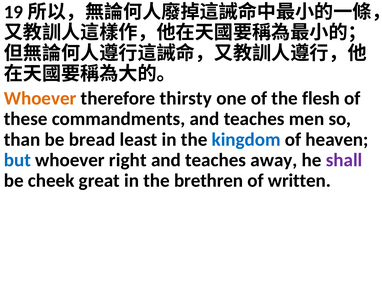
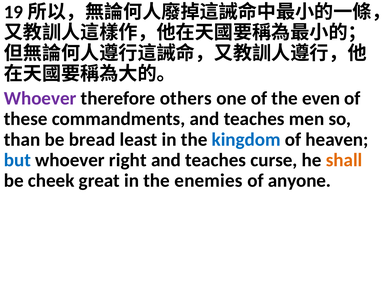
Whoever at (40, 98) colour: orange -> purple
thirsty: thirsty -> others
flesh: flesh -> even
away: away -> curse
shall colour: purple -> orange
brethren: brethren -> enemies
written: written -> anyone
